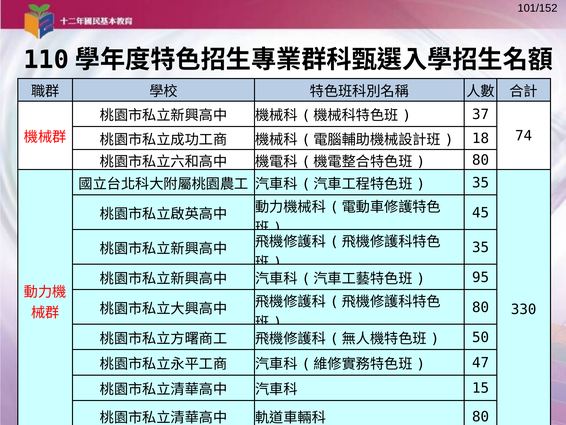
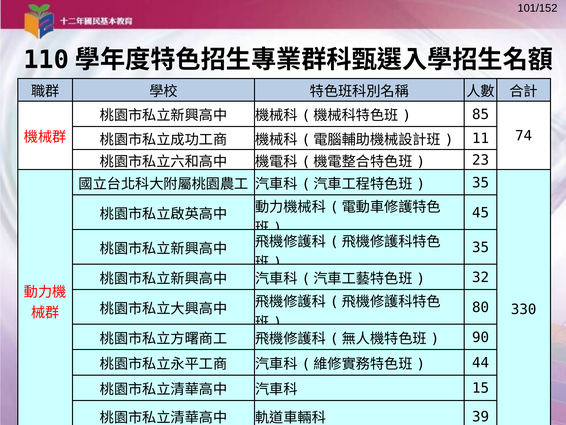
37: 37 -> 85
18: 18 -> 11
80 at (481, 160): 80 -> 23
95: 95 -> 32
50: 50 -> 90
47: 47 -> 44
80 at (481, 416): 80 -> 39
